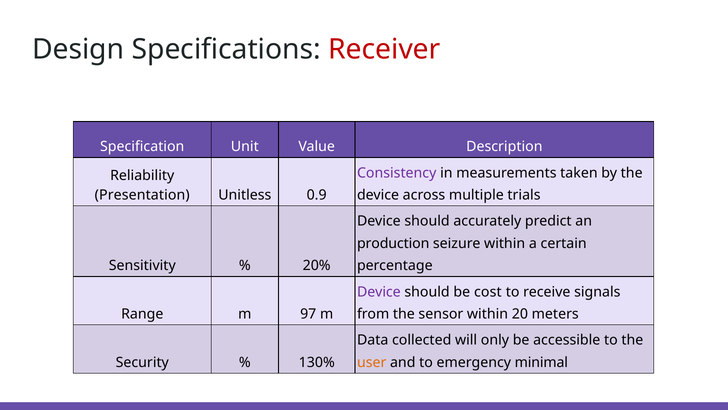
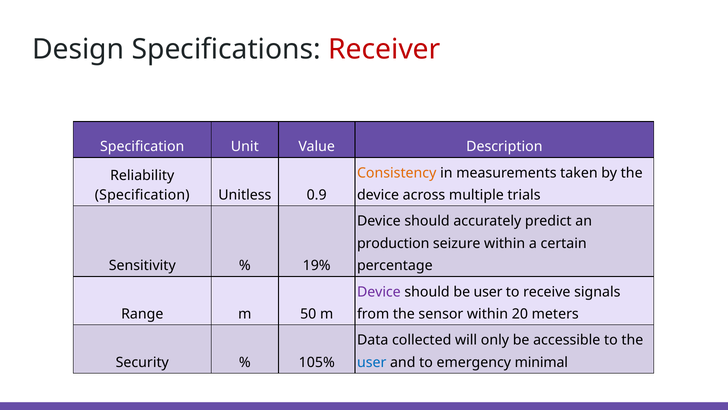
Consistency colour: purple -> orange
Presentation at (142, 195): Presentation -> Specification
20%: 20% -> 19%
be cost: cost -> user
97: 97 -> 50
130%: 130% -> 105%
user at (372, 362) colour: orange -> blue
